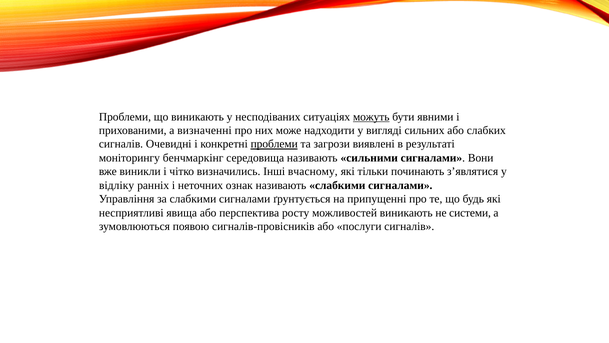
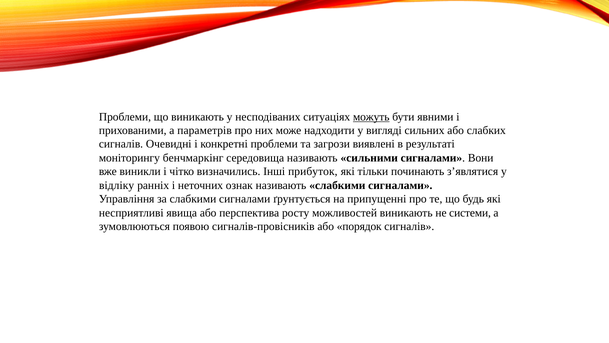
визначенні: визначенні -> параметрів
проблеми at (274, 144) underline: present -> none
вчасному: вчасному -> прибуток
послуги: послуги -> порядок
